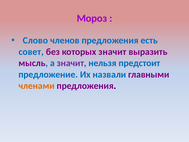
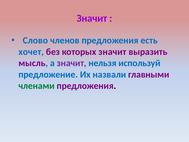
Мороз at (92, 18): Мороз -> Значит
совет: совет -> хочет
предстоит: предстоит -> используй
членами colour: orange -> green
